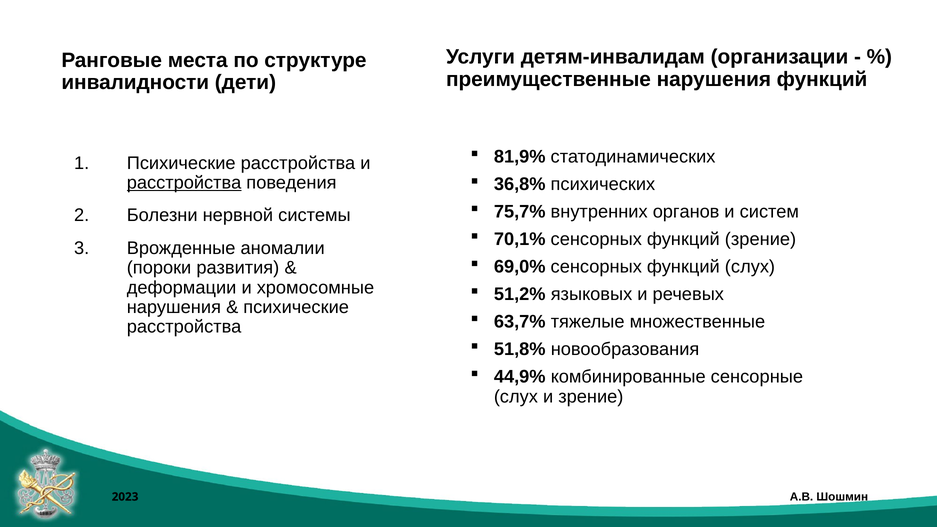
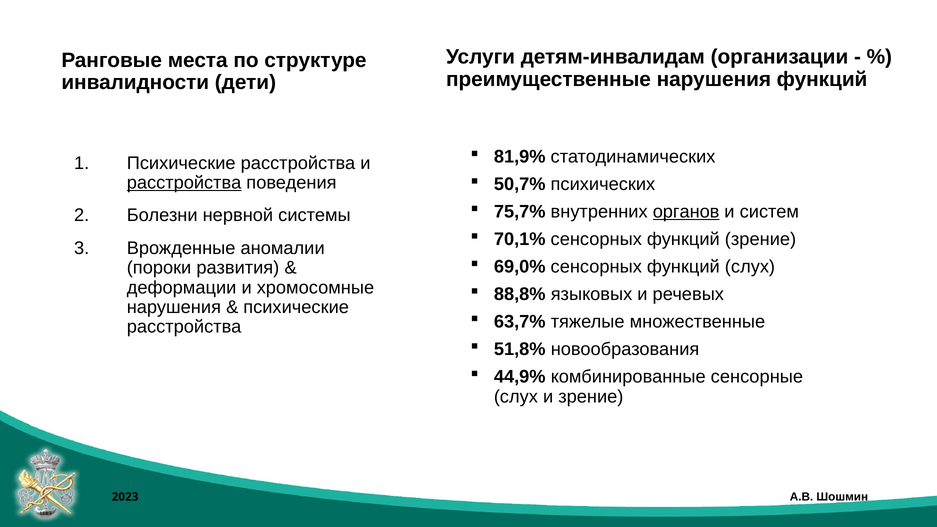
36,8%: 36,8% -> 50,7%
органов underline: none -> present
51,2%: 51,2% -> 88,8%
